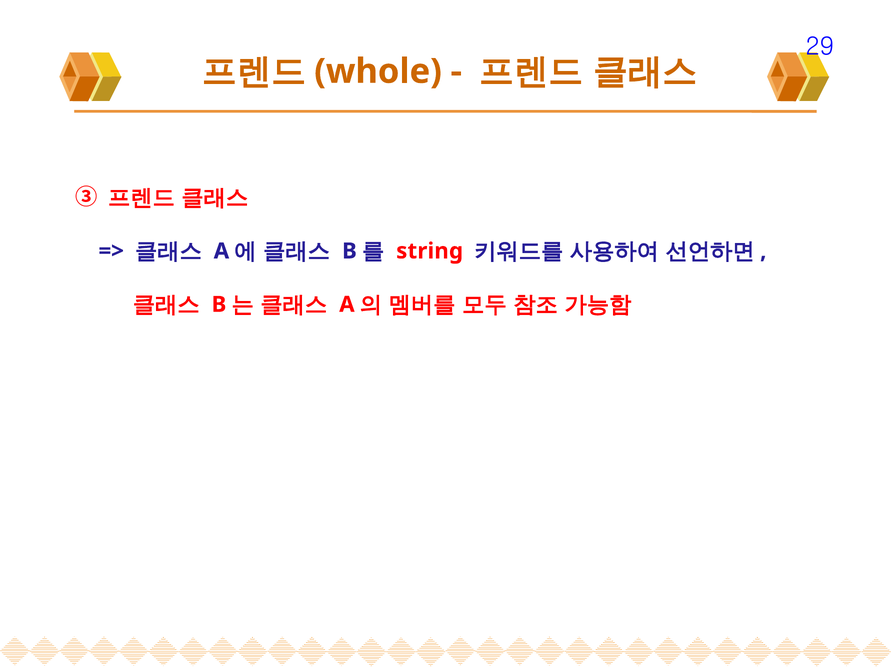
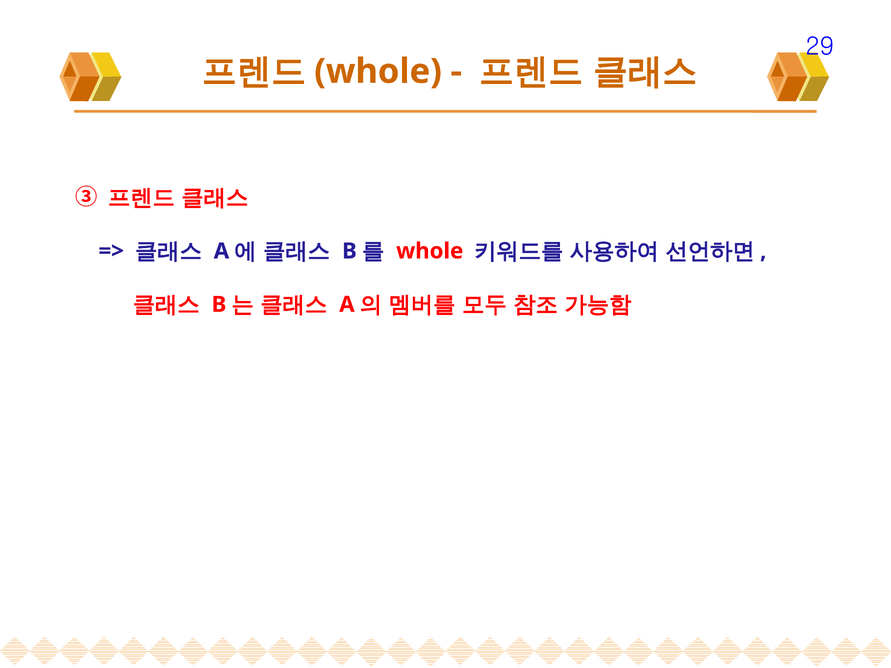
string at (430, 251): string -> whole
